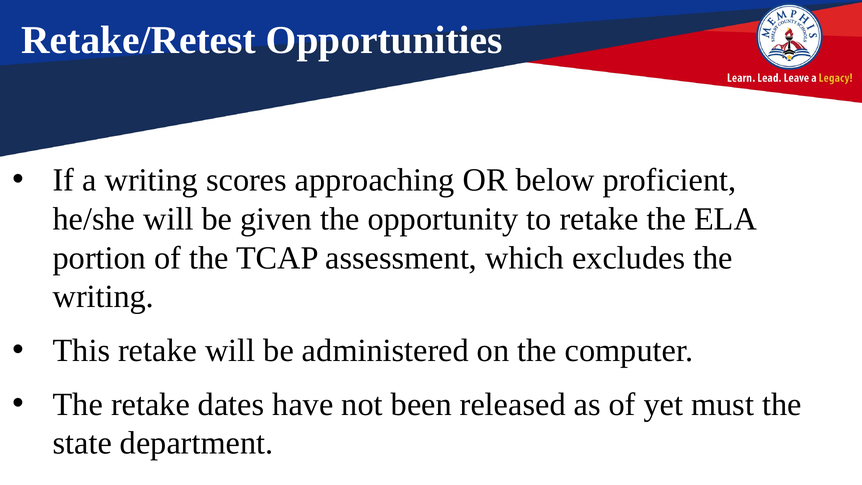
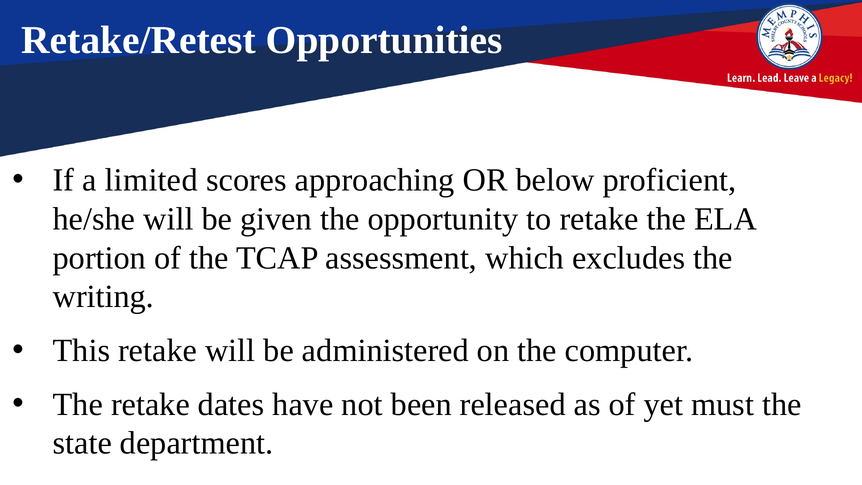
a writing: writing -> limited
